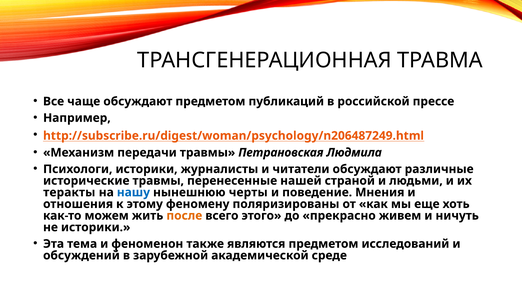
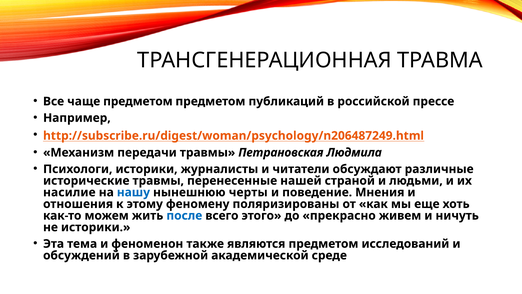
чаще обсуждают: обсуждают -> предметом
теракты: теракты -> насилие
после colour: orange -> blue
